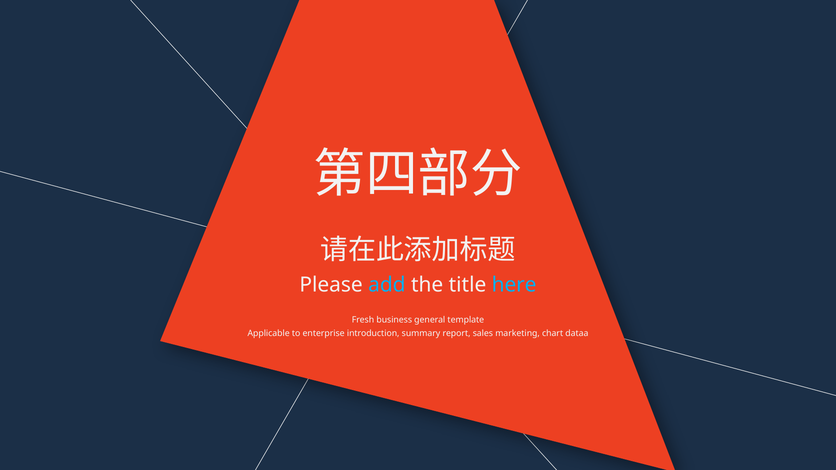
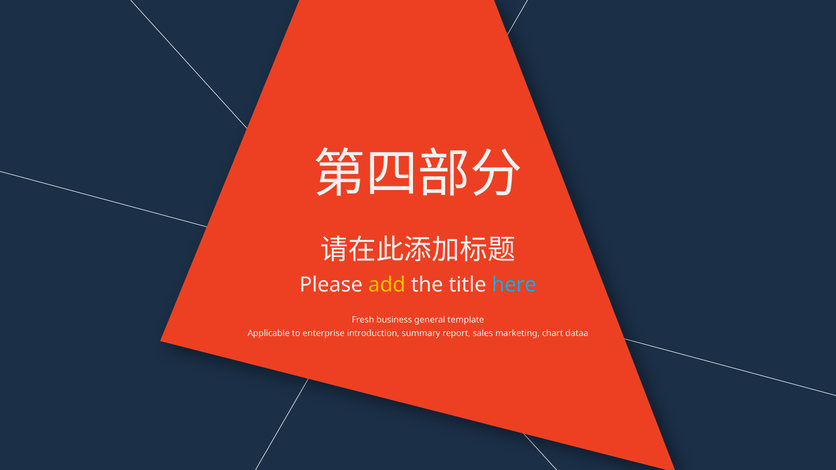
add colour: light blue -> yellow
